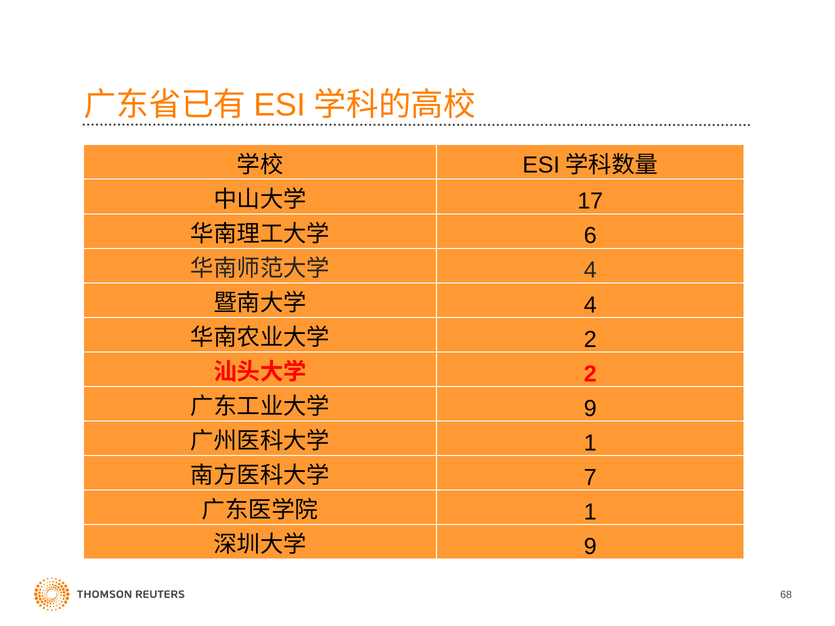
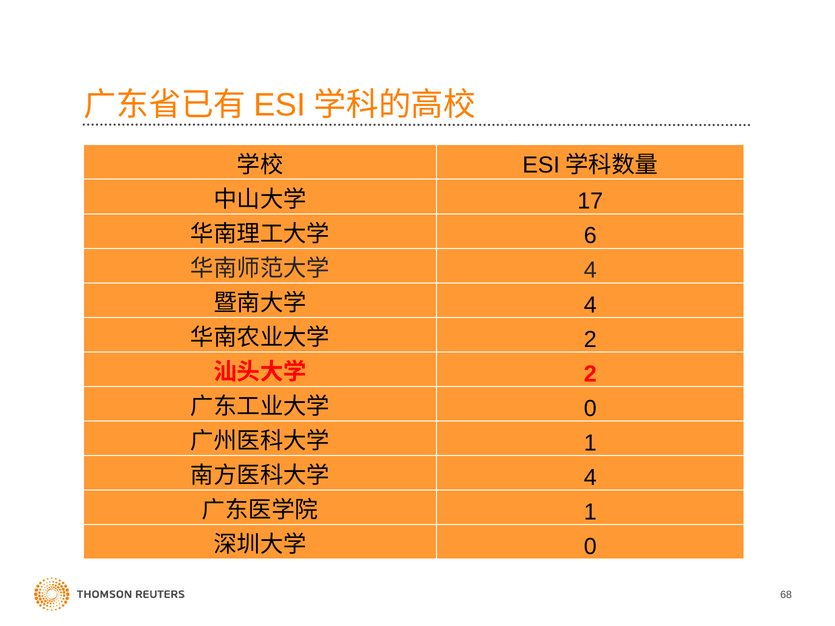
9 at (590, 409): 9 -> 0
7 at (590, 478): 7 -> 4
9 at (590, 547): 9 -> 0
